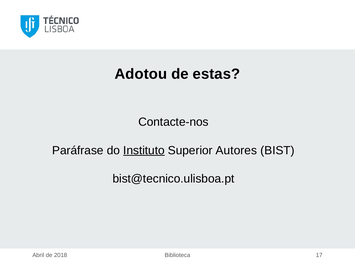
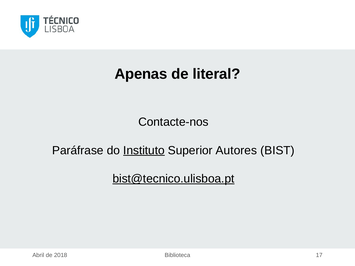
Adotou: Adotou -> Apenas
estas: estas -> literal
bist@tecnico.ulisboa.pt underline: none -> present
